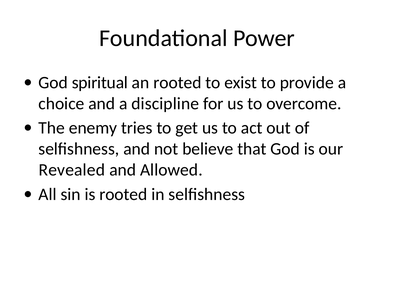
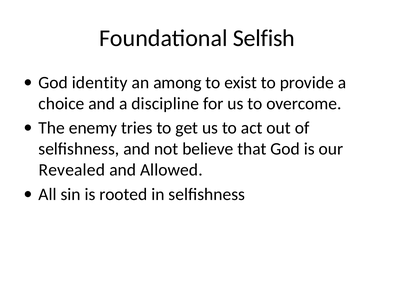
Power: Power -> Selfish
spiritual: spiritual -> identity
an rooted: rooted -> among
